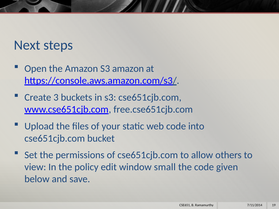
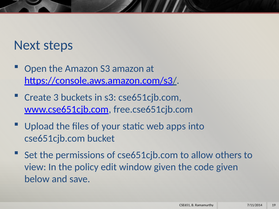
web code: code -> apps
window small: small -> given
